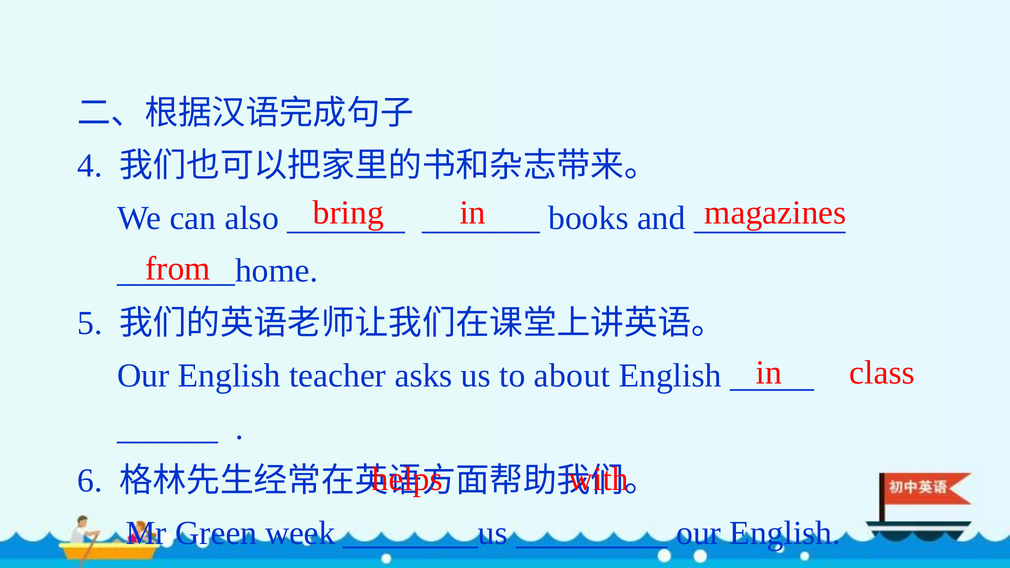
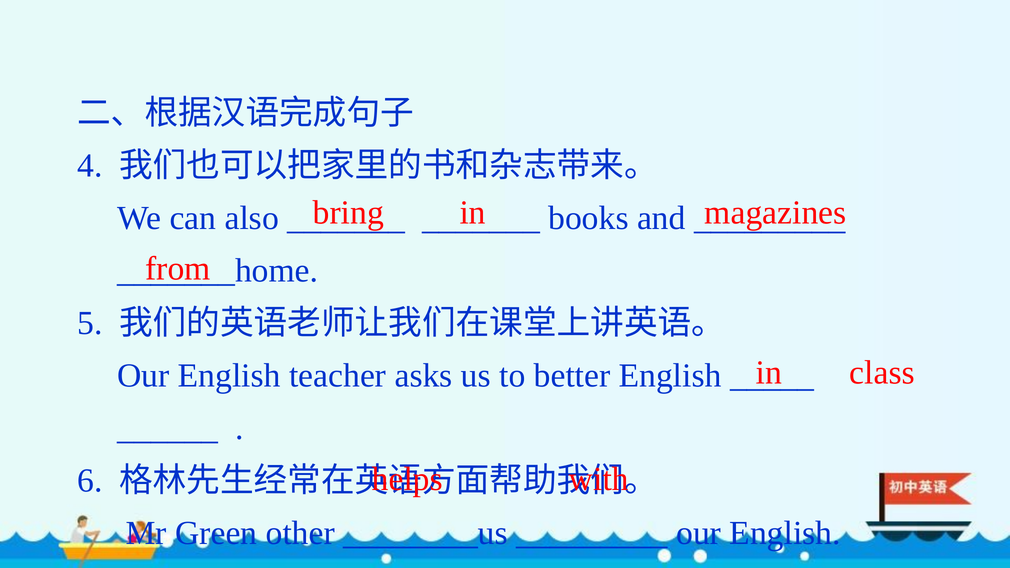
about: about -> better
week: week -> other
